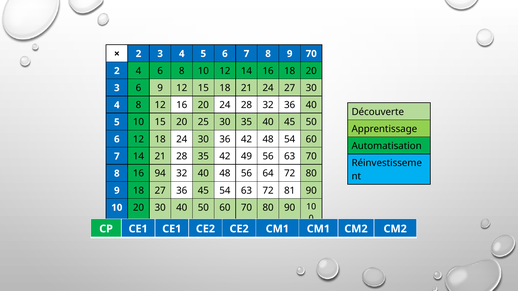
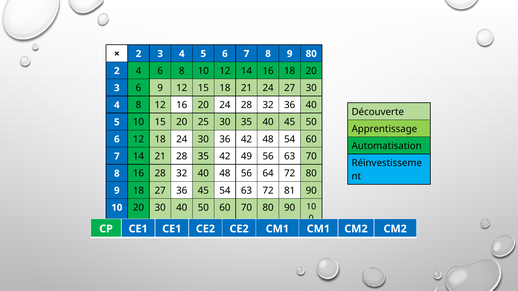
9 70: 70 -> 80
16 94: 94 -> 28
